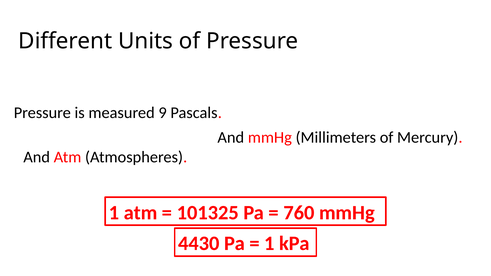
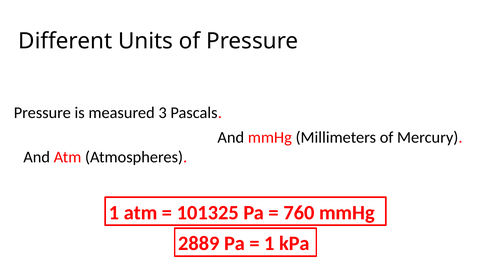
9: 9 -> 3
4430: 4430 -> 2889
